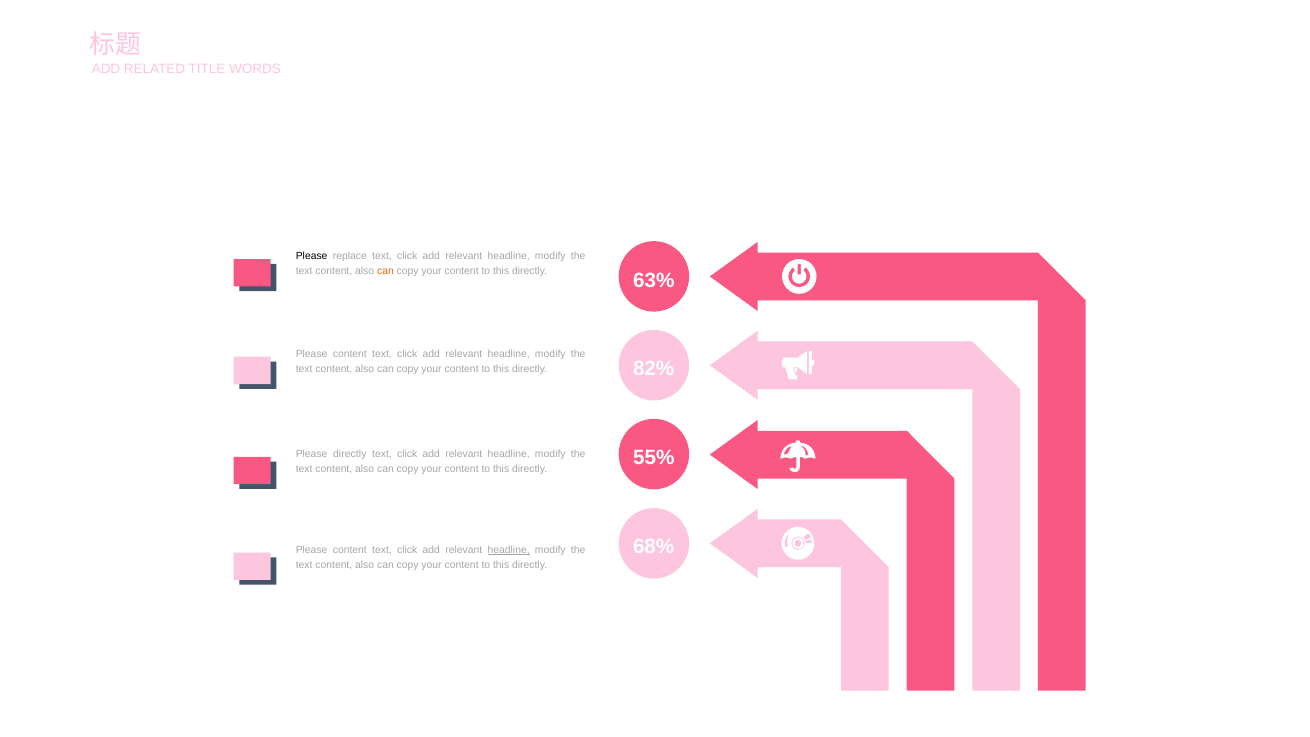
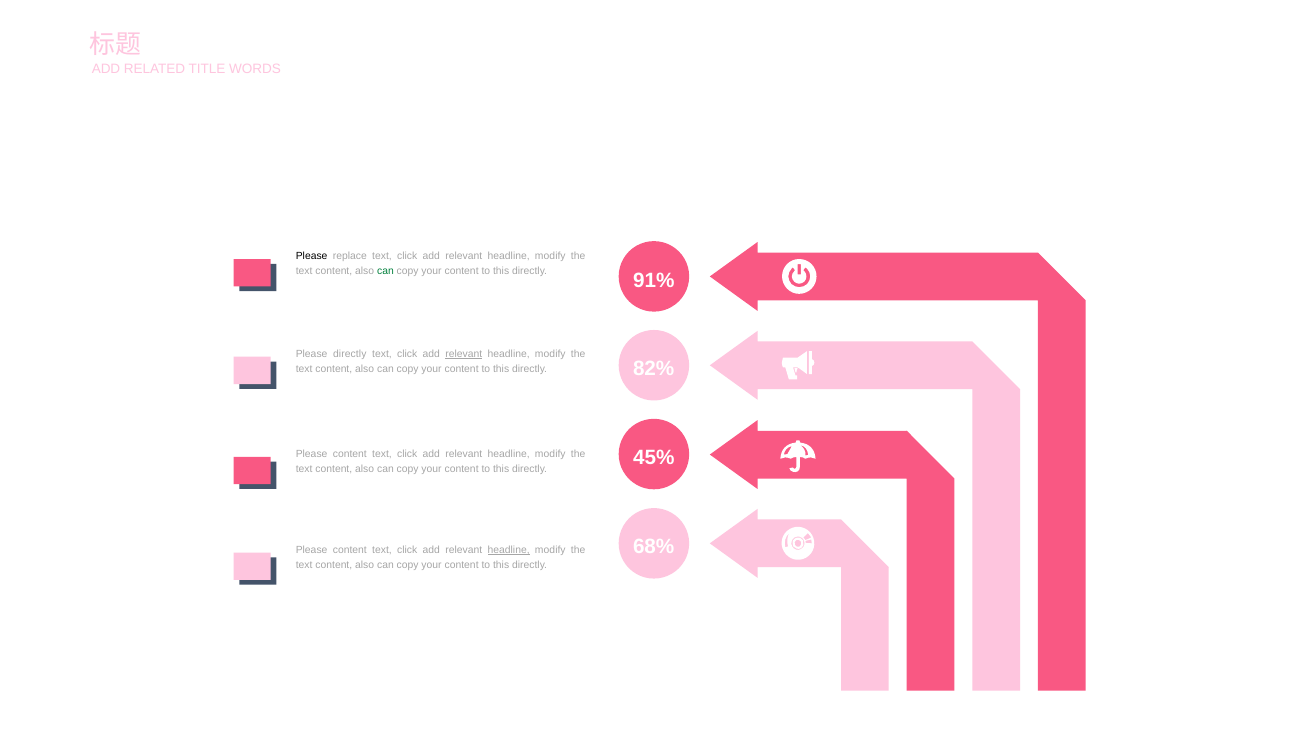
can at (385, 271) colour: orange -> green
63%: 63% -> 91%
content at (350, 354): content -> directly
relevant at (464, 354) underline: none -> present
55%: 55% -> 45%
directly at (350, 454): directly -> content
